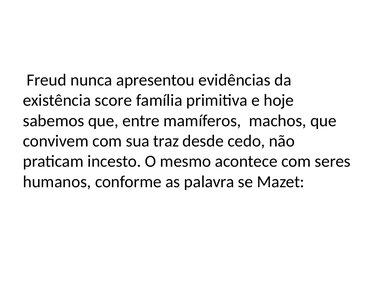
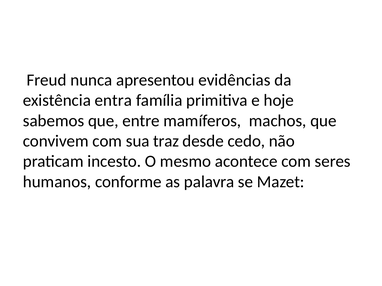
score: score -> entra
